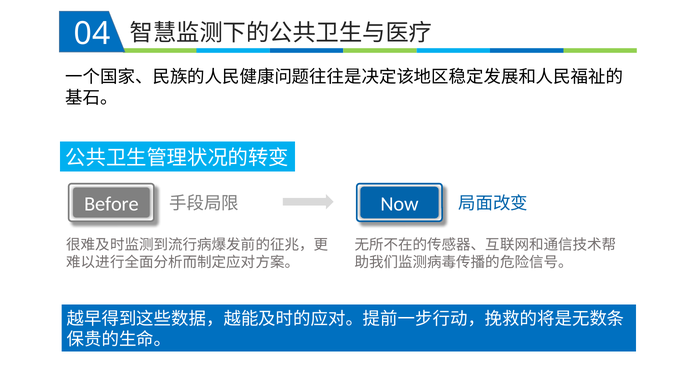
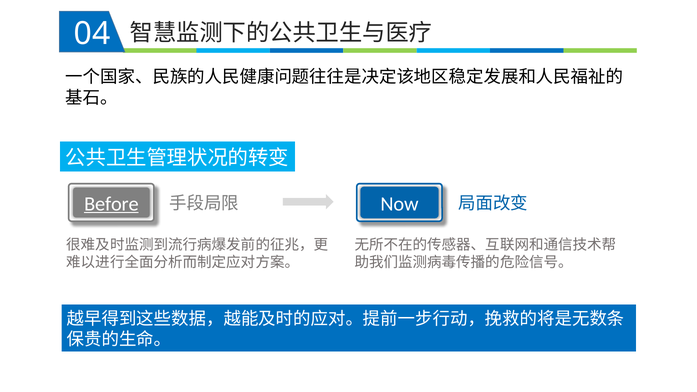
Before underline: none -> present
